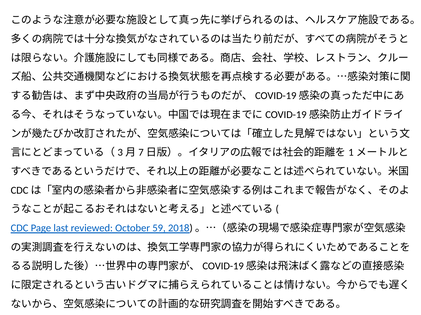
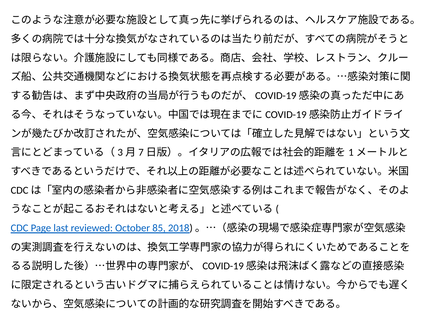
59: 59 -> 85
